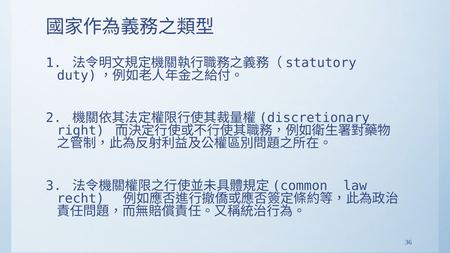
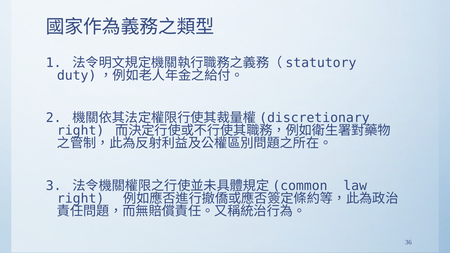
recht at (81, 199): recht -> right
